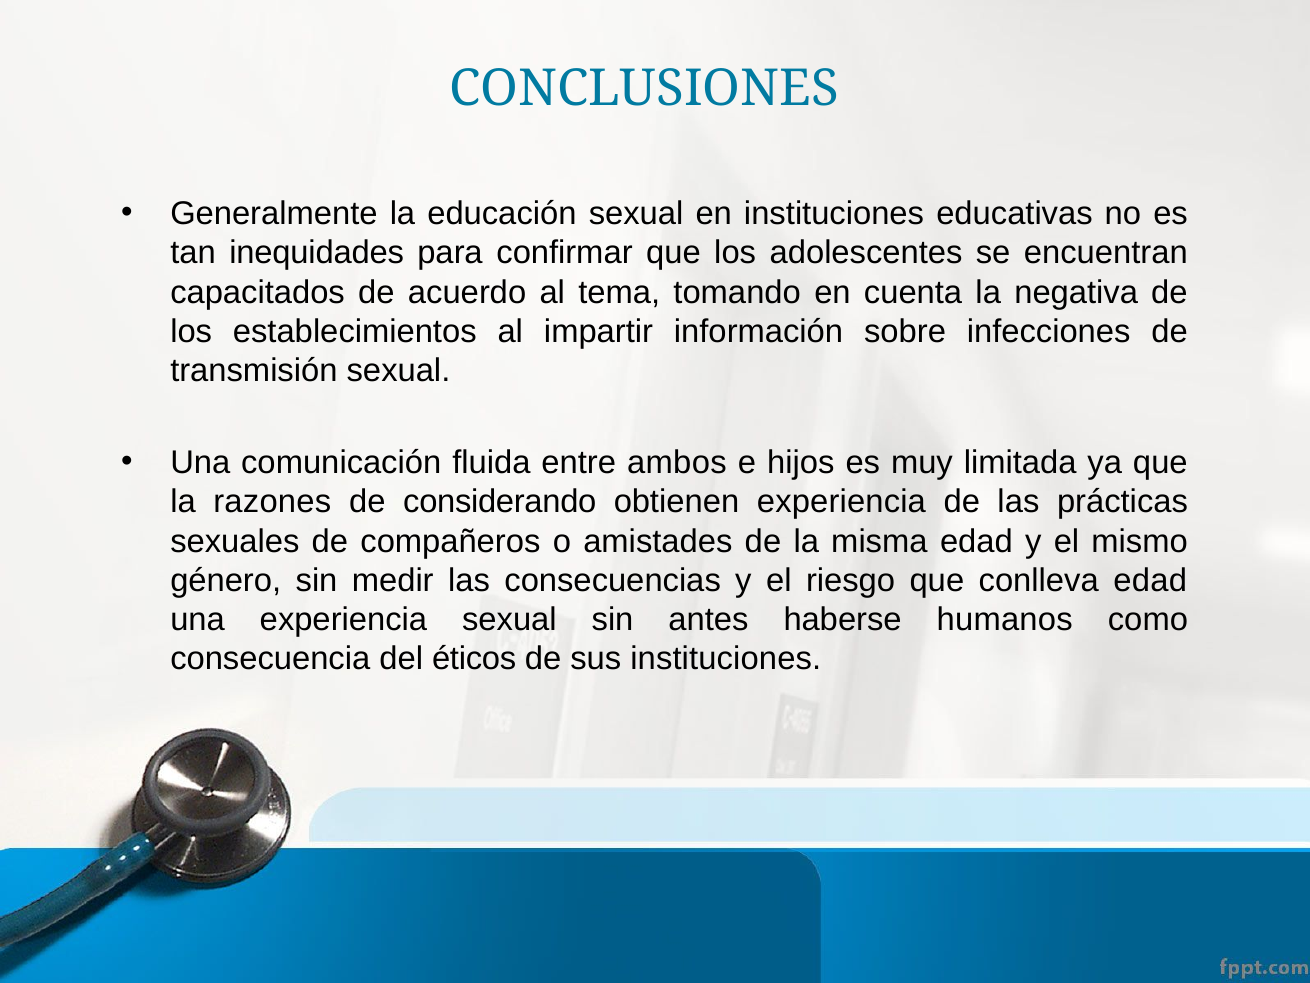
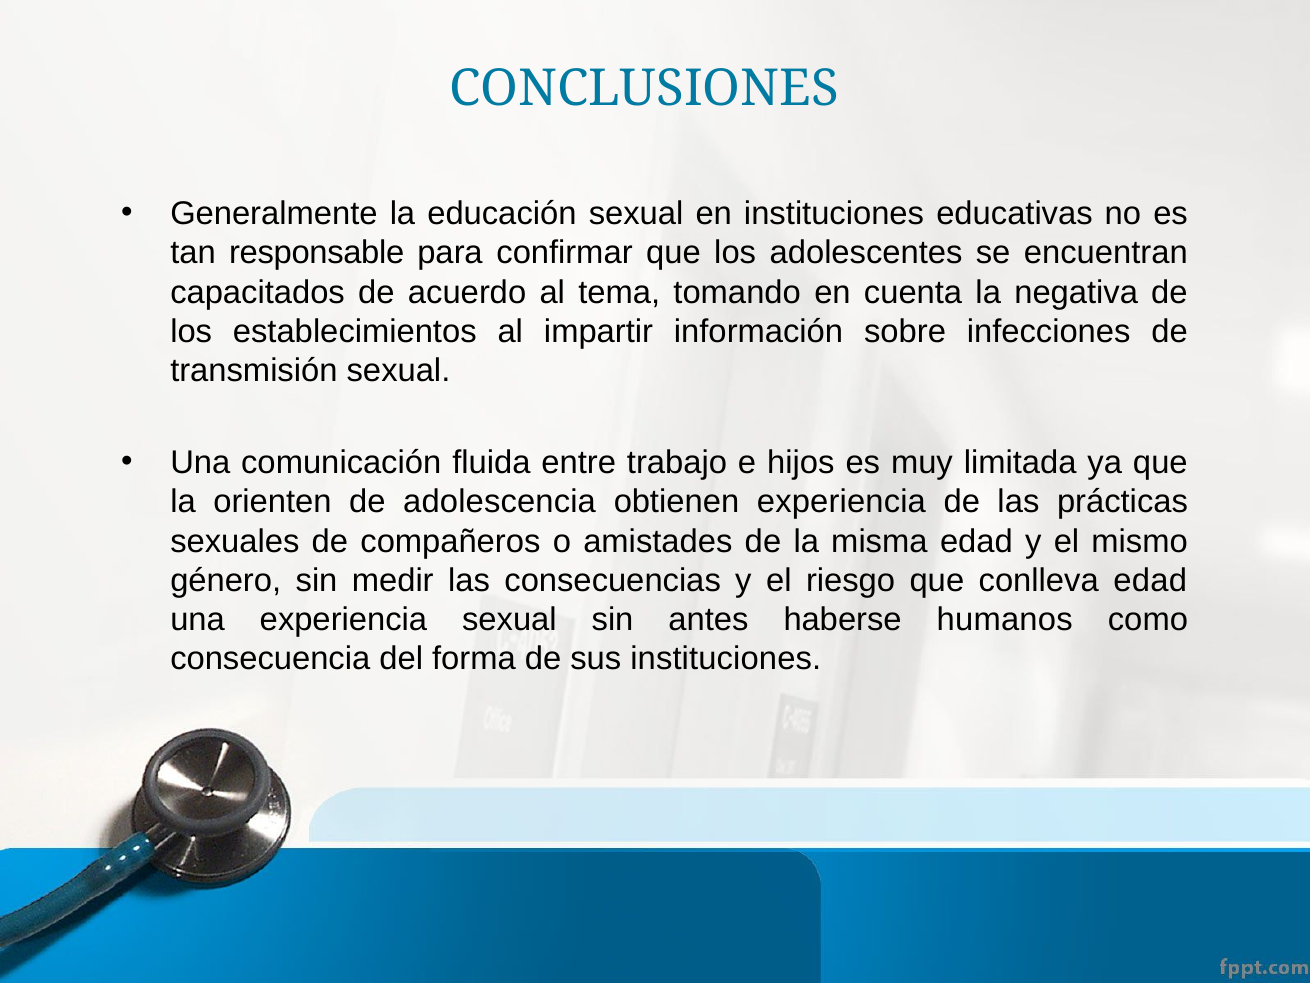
inequidades: inequidades -> responsable
ambos: ambos -> trabajo
razones: razones -> orienten
considerando: considerando -> adolescencia
éticos: éticos -> forma
